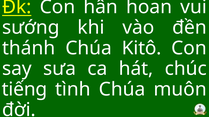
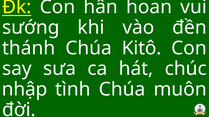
tiếng: tiếng -> nhập
